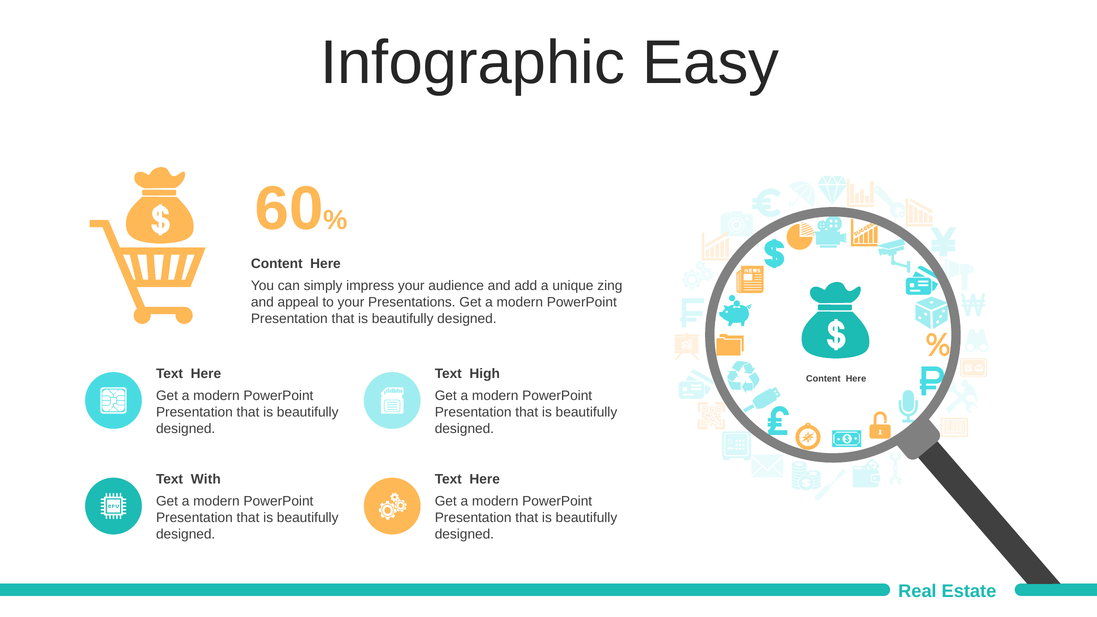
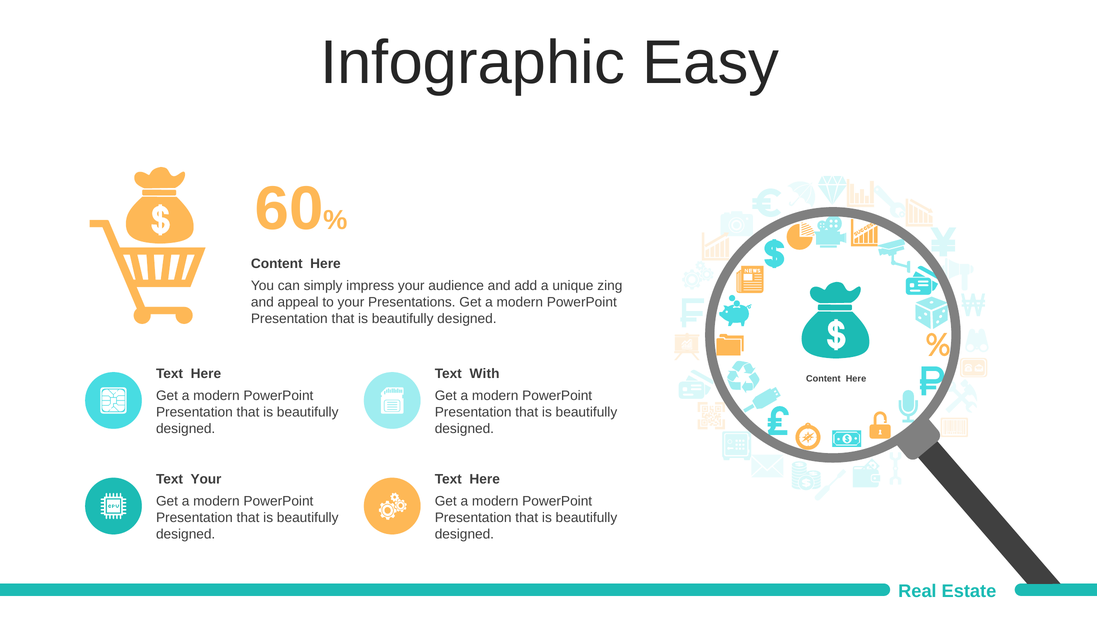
High: High -> With
Text With: With -> Your
